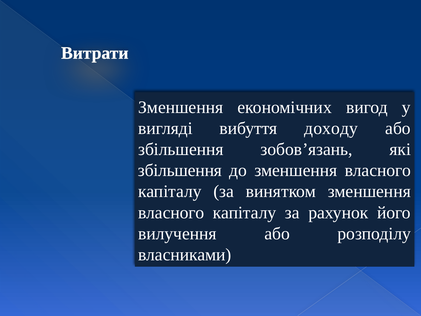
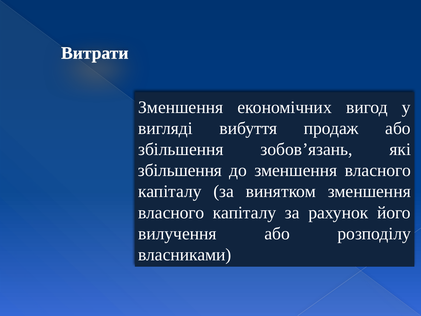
доходу: доходу -> продаж
